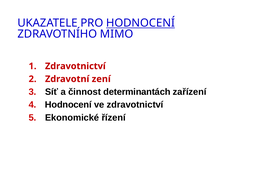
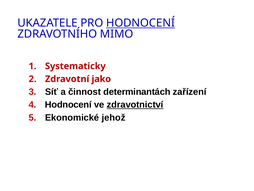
Zdravotnictví at (75, 66): Zdravotnictví -> Systematicky
zení: zení -> jako
zdravotnictví at (135, 104) underline: none -> present
řízení: řízení -> jehož
